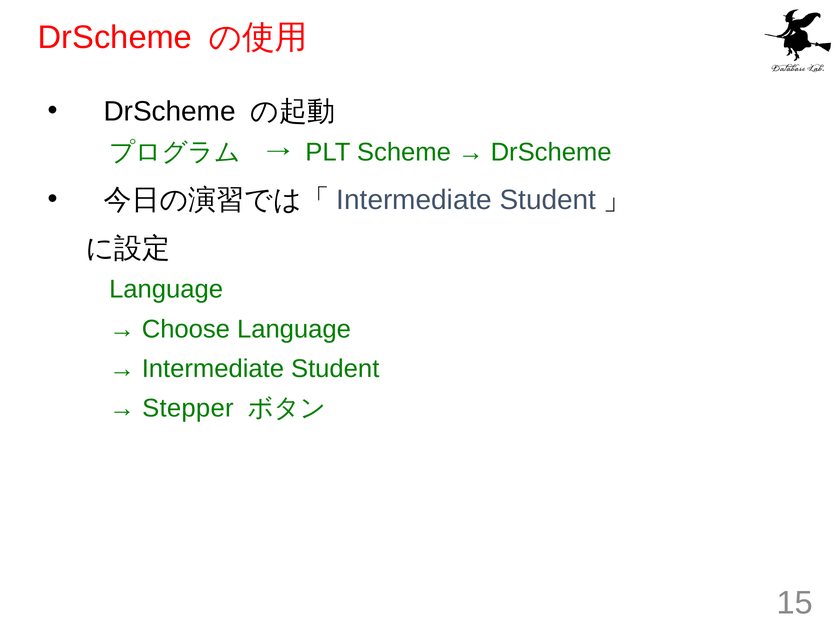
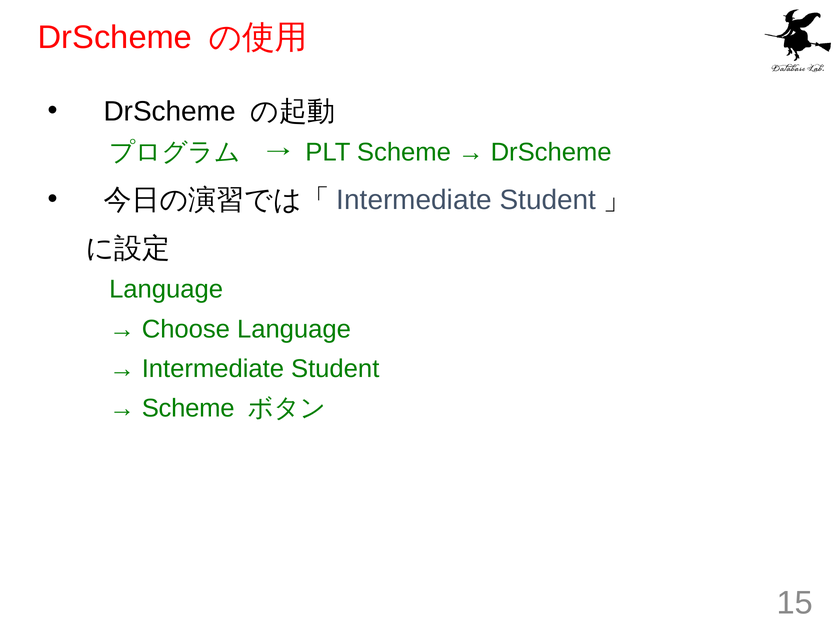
Stepper at (188, 408): Stepper -> Scheme
